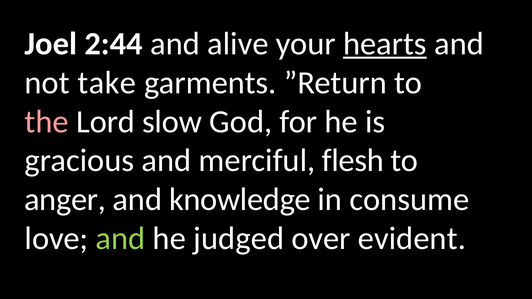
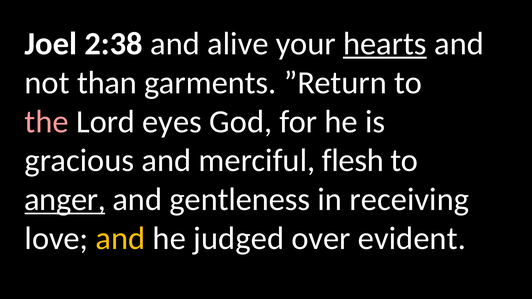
2:44: 2:44 -> 2:38
take: take -> than
slow: slow -> eyes
anger underline: none -> present
knowledge: knowledge -> gentleness
consume: consume -> receiving
and at (120, 239) colour: light green -> yellow
